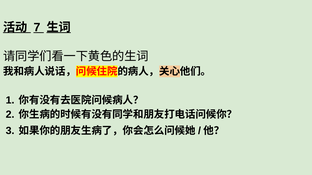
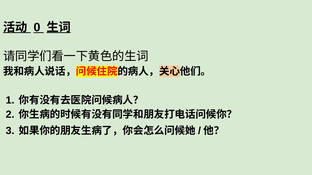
7: 7 -> 0
